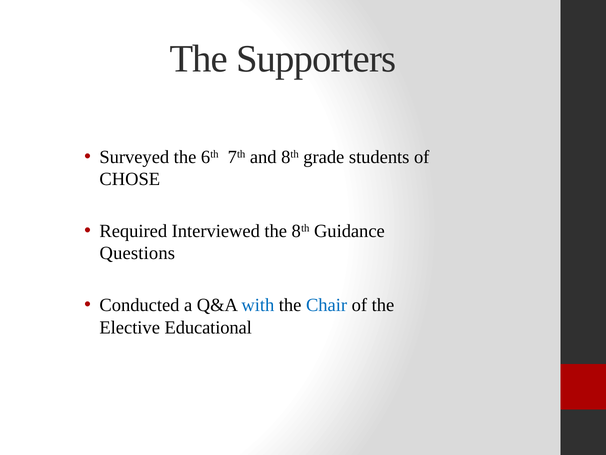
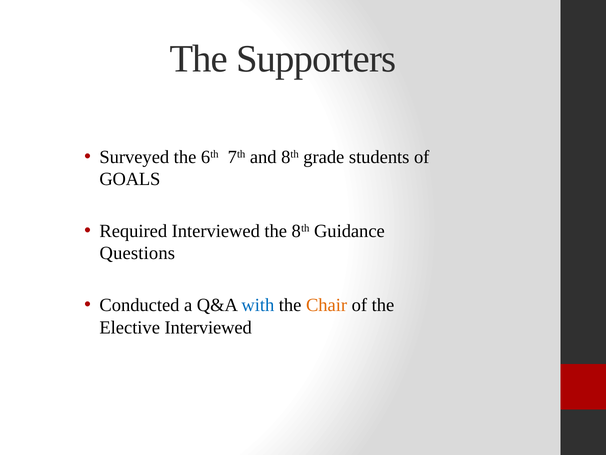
CHOSE: CHOSE -> GOALS
Chair colour: blue -> orange
Elective Educational: Educational -> Interviewed
